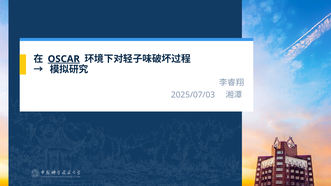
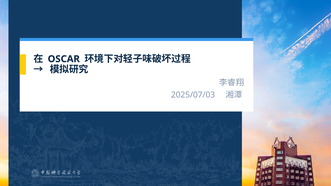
OSCAR underline: present -> none
